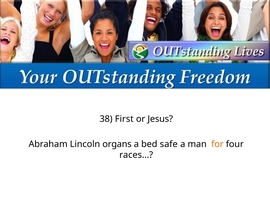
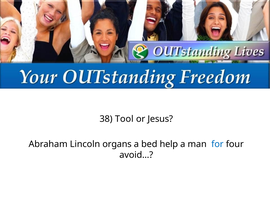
First: First -> Tool
safe: safe -> help
for colour: orange -> blue
races…: races… -> avoid…
